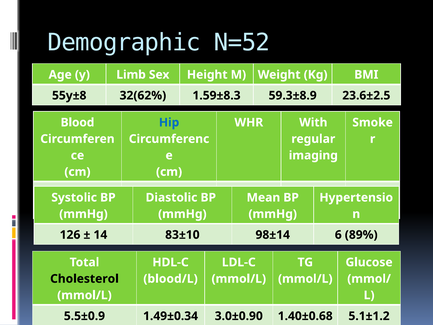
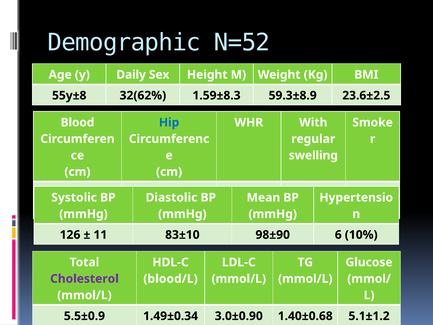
Limb: Limb -> Daily
imaging: imaging -> swelling
14: 14 -> 11
98±14: 98±14 -> 98±90
89%: 89% -> 10%
Cholesterol colour: black -> purple
